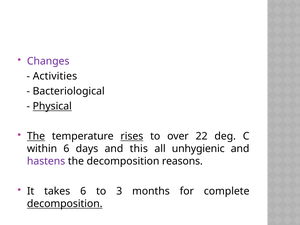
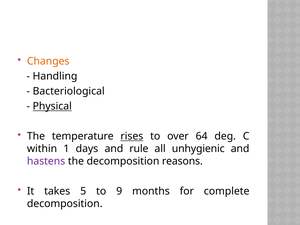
Changes colour: purple -> orange
Activities: Activities -> Handling
The at (36, 136) underline: present -> none
22: 22 -> 64
within 6: 6 -> 1
this: this -> rule
takes 6: 6 -> 5
3: 3 -> 9
decomposition at (65, 204) underline: present -> none
